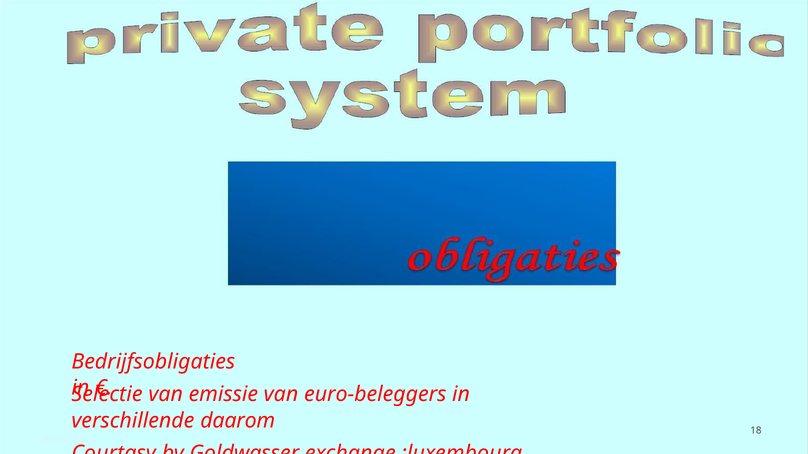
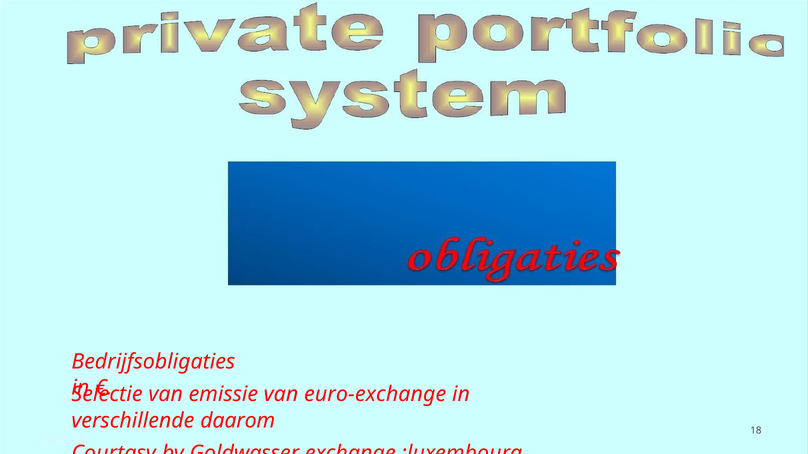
euro-beleggers: euro-beleggers -> euro-exchange
